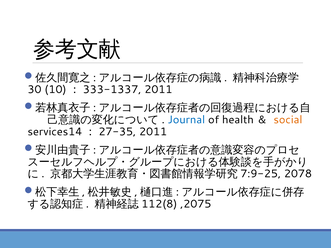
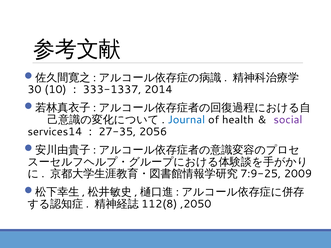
10)：333-1337 2011: 2011 -> 2014
social colour: orange -> purple
services14：27-35 2011: 2011 -> 2056
2078: 2078 -> 2009
,2075: ,2075 -> ,2050
